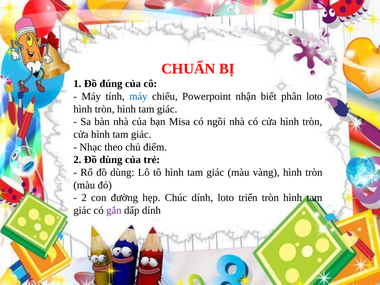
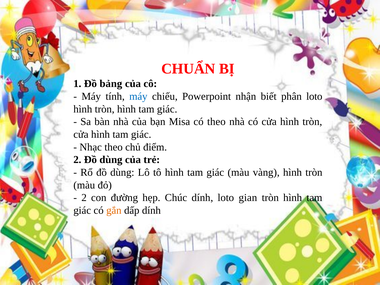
đúng: đúng -> bảng
có ngồi: ngồi -> theo
triển: triển -> gian
gắn colour: purple -> orange
